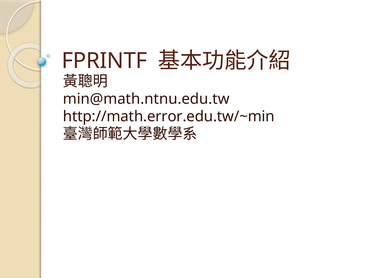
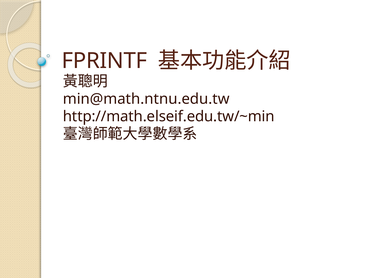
http://math.error.edu.tw/~min: http://math.error.edu.tw/~min -> http://math.elseif.edu.tw/~min
